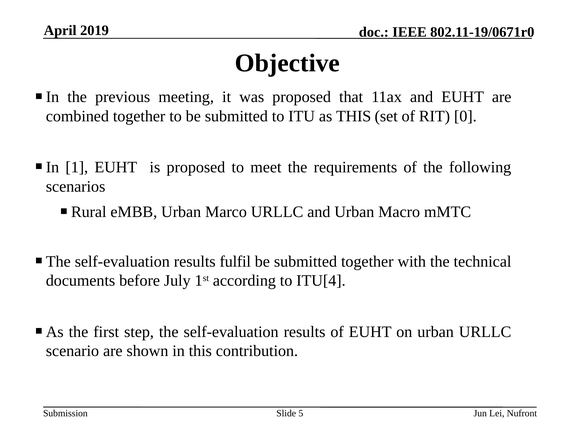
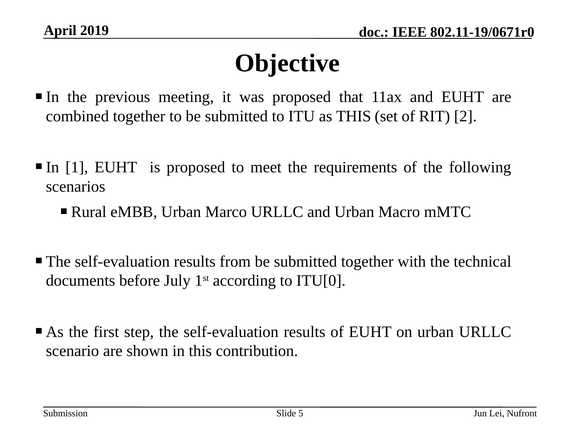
0: 0 -> 2
fulfil: fulfil -> from
ITU[4: ITU[4 -> ITU[0
